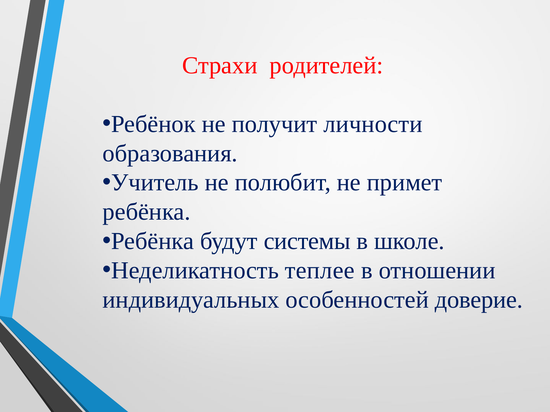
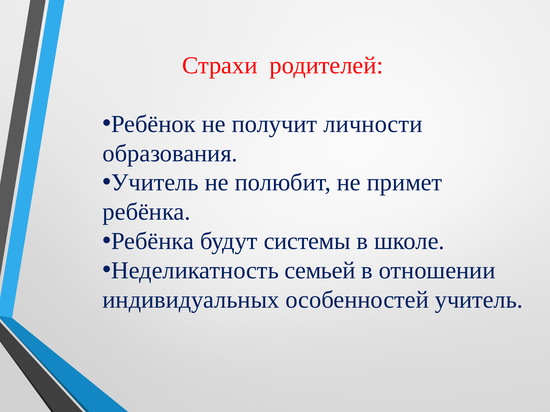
теплее: теплее -> семьей
особенностей доверие: доверие -> учитель
